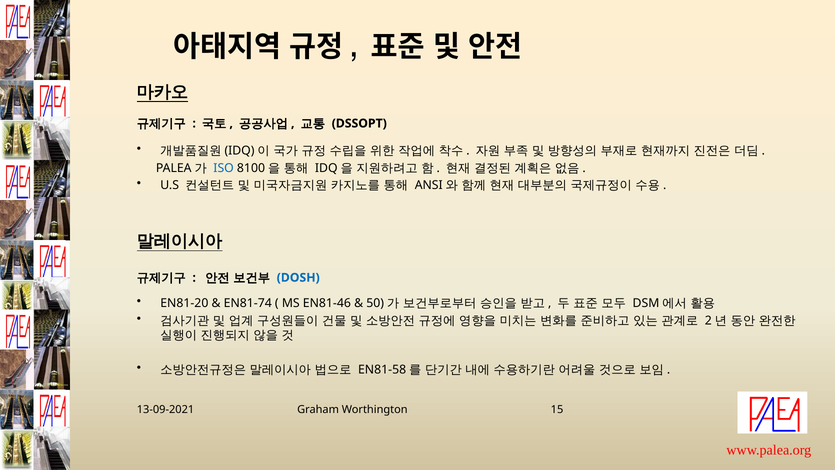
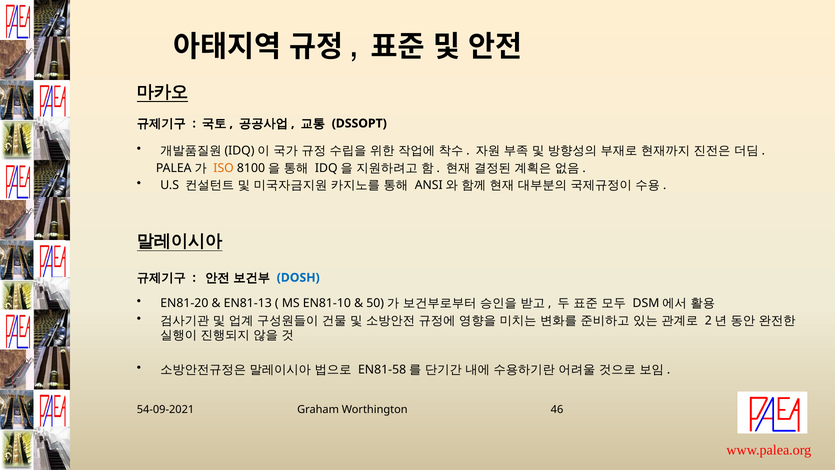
ISO colour: blue -> orange
EN81-74: EN81-74 -> EN81-13
EN81-46: EN81-46 -> EN81-10
13-09-2021: 13-09-2021 -> 54-09-2021
15: 15 -> 46
